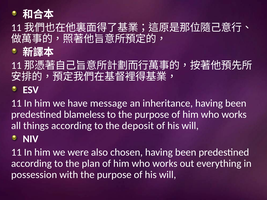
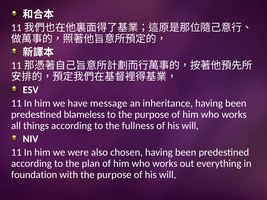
deposit: deposit -> fullness
possession: possession -> foundation
